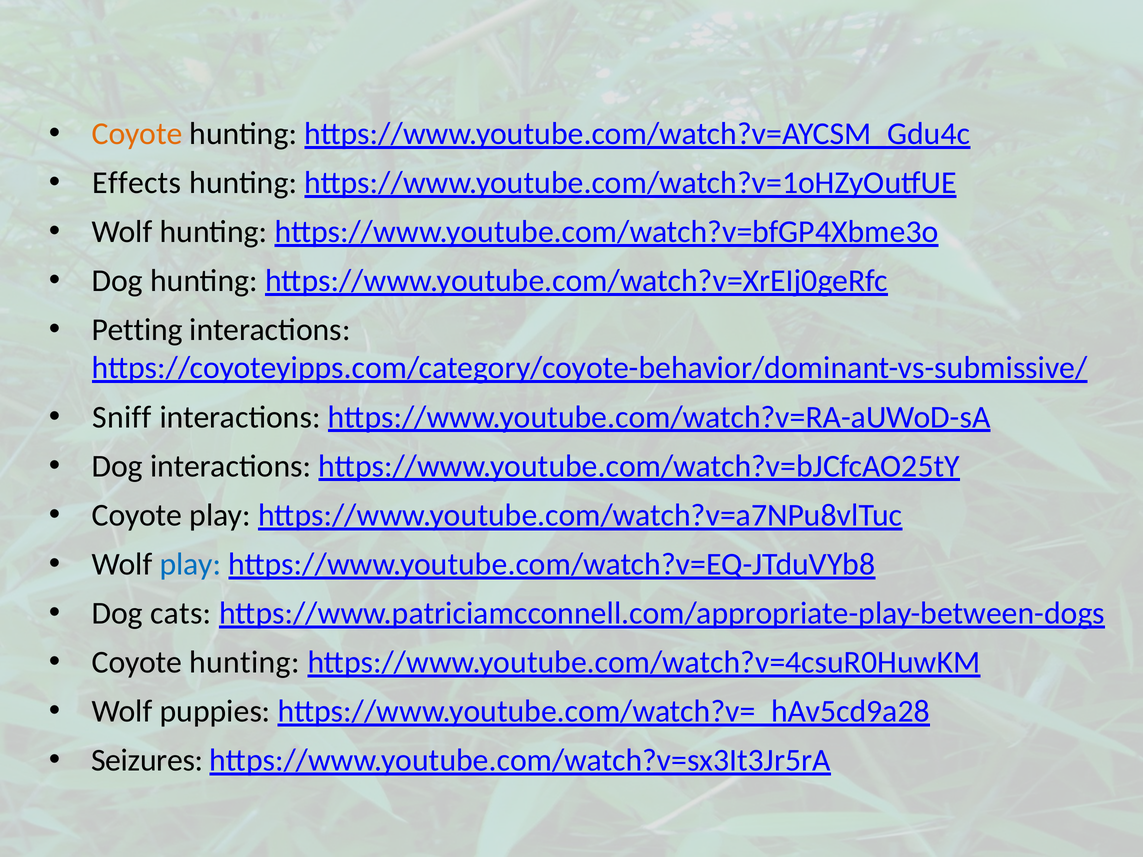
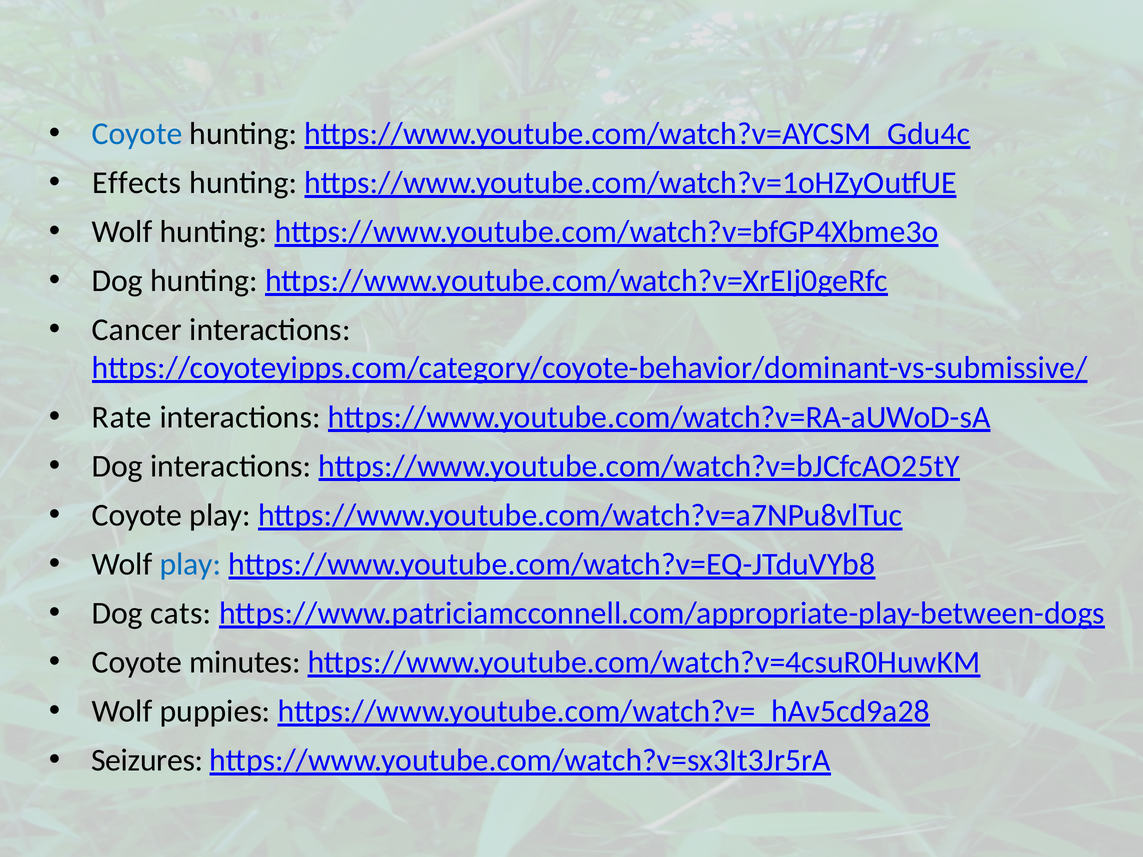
Coyote at (137, 134) colour: orange -> blue
Petting: Petting -> Cancer
Sniff: Sniff -> Rate
hunting at (245, 662): hunting -> minutes
